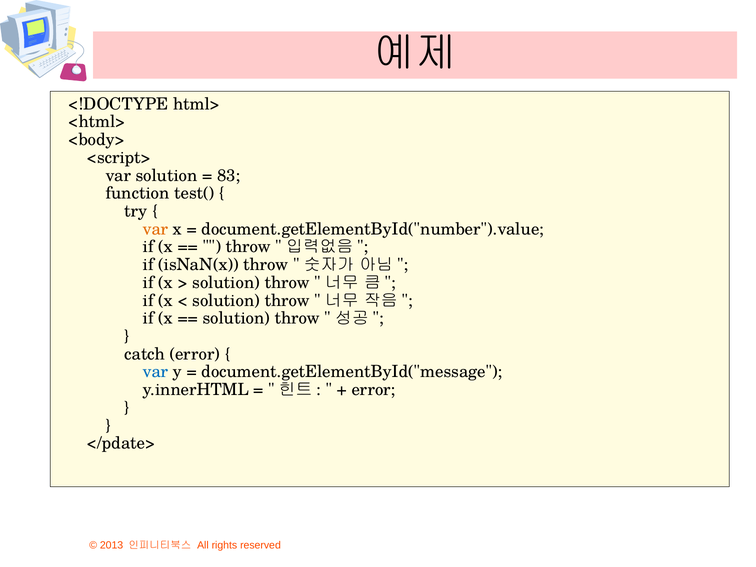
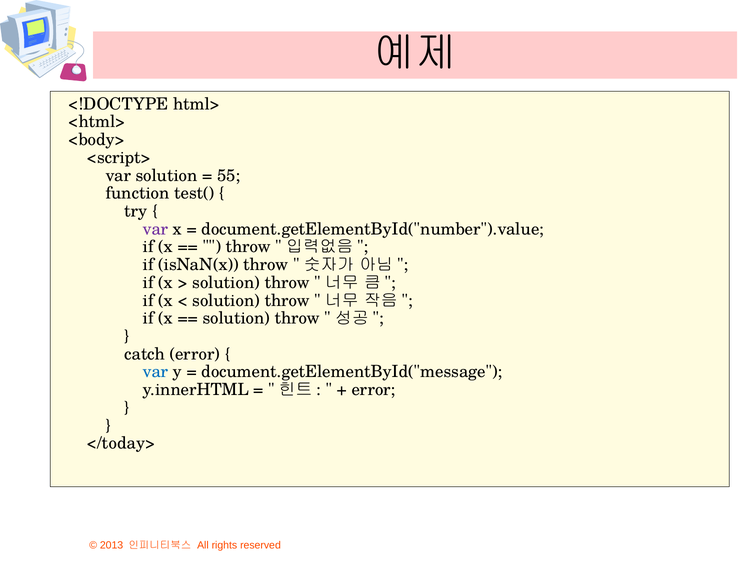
83: 83 -> 55
var at (156, 229) colour: orange -> purple
</pdate>: </pdate> -> </today>
